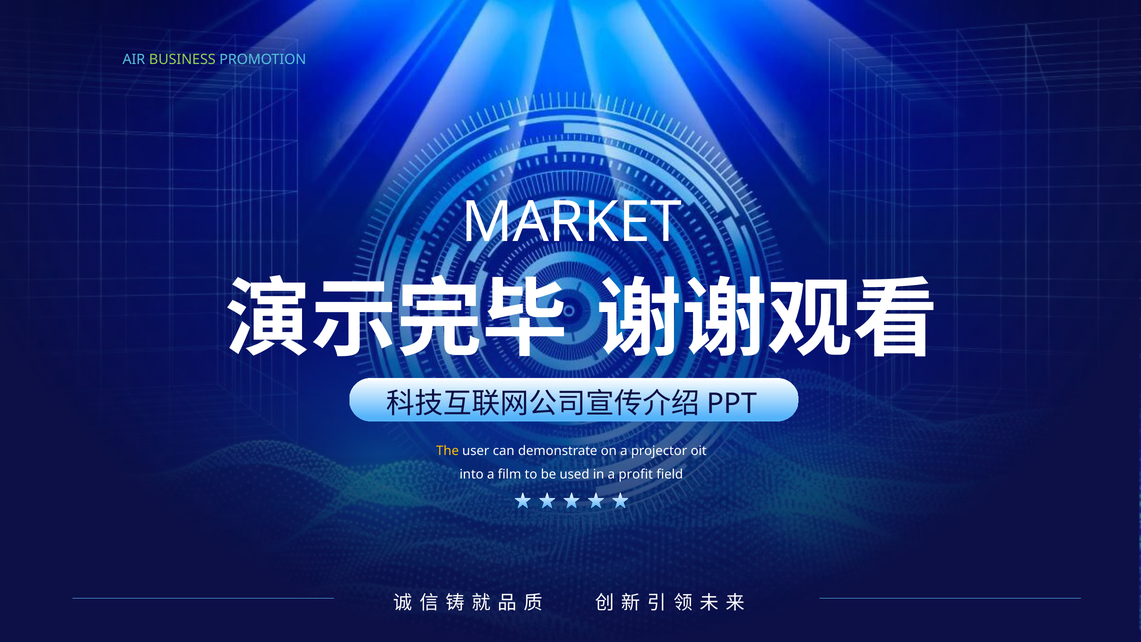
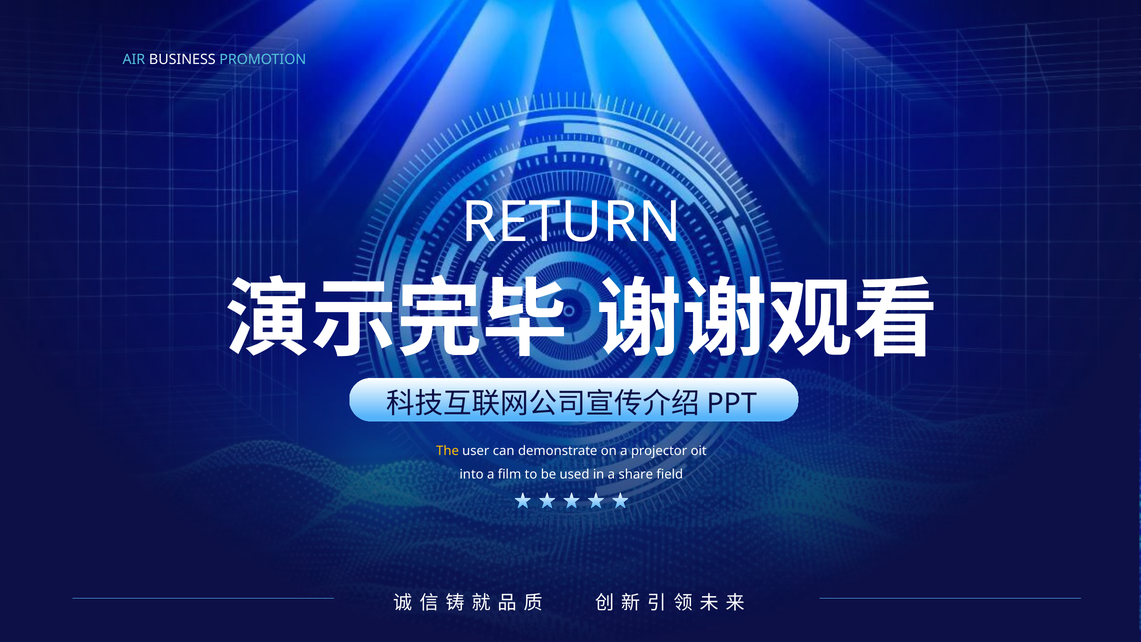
BUSINESS colour: light green -> white
MARKET: MARKET -> RETURN
profit: profit -> share
